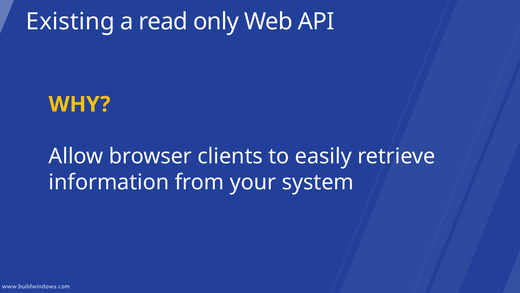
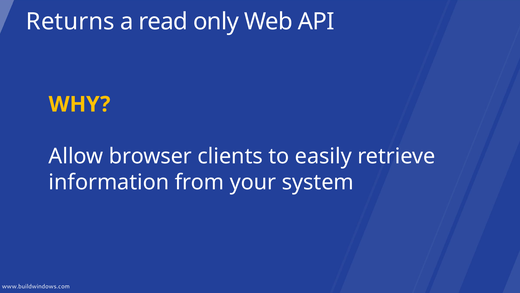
Existing: Existing -> Returns
